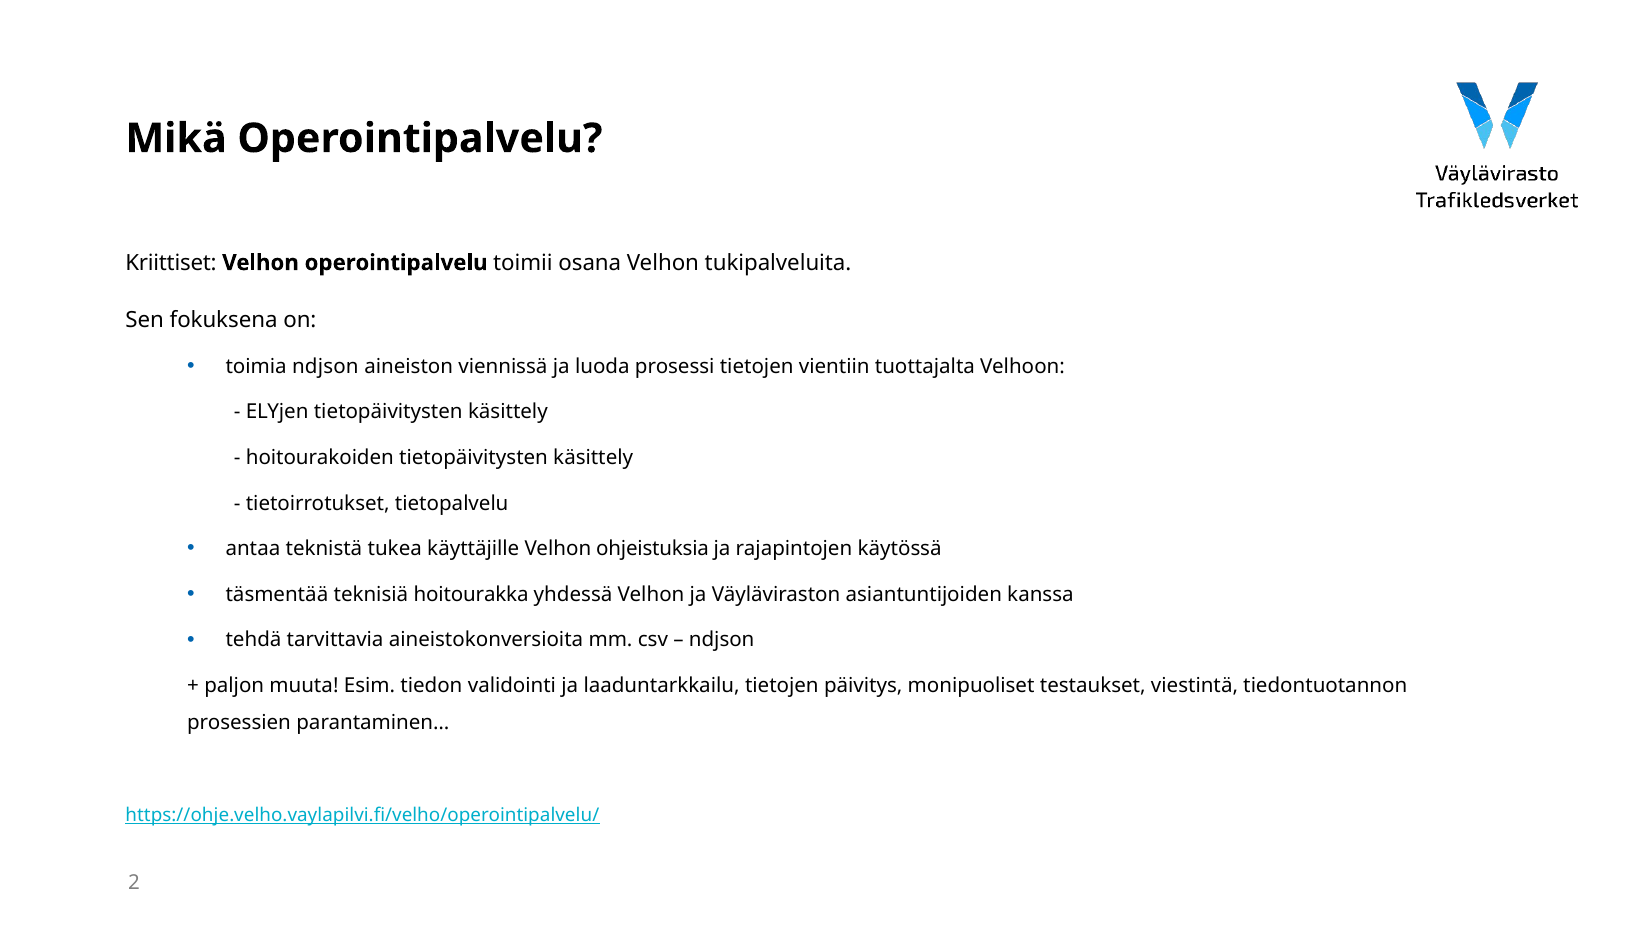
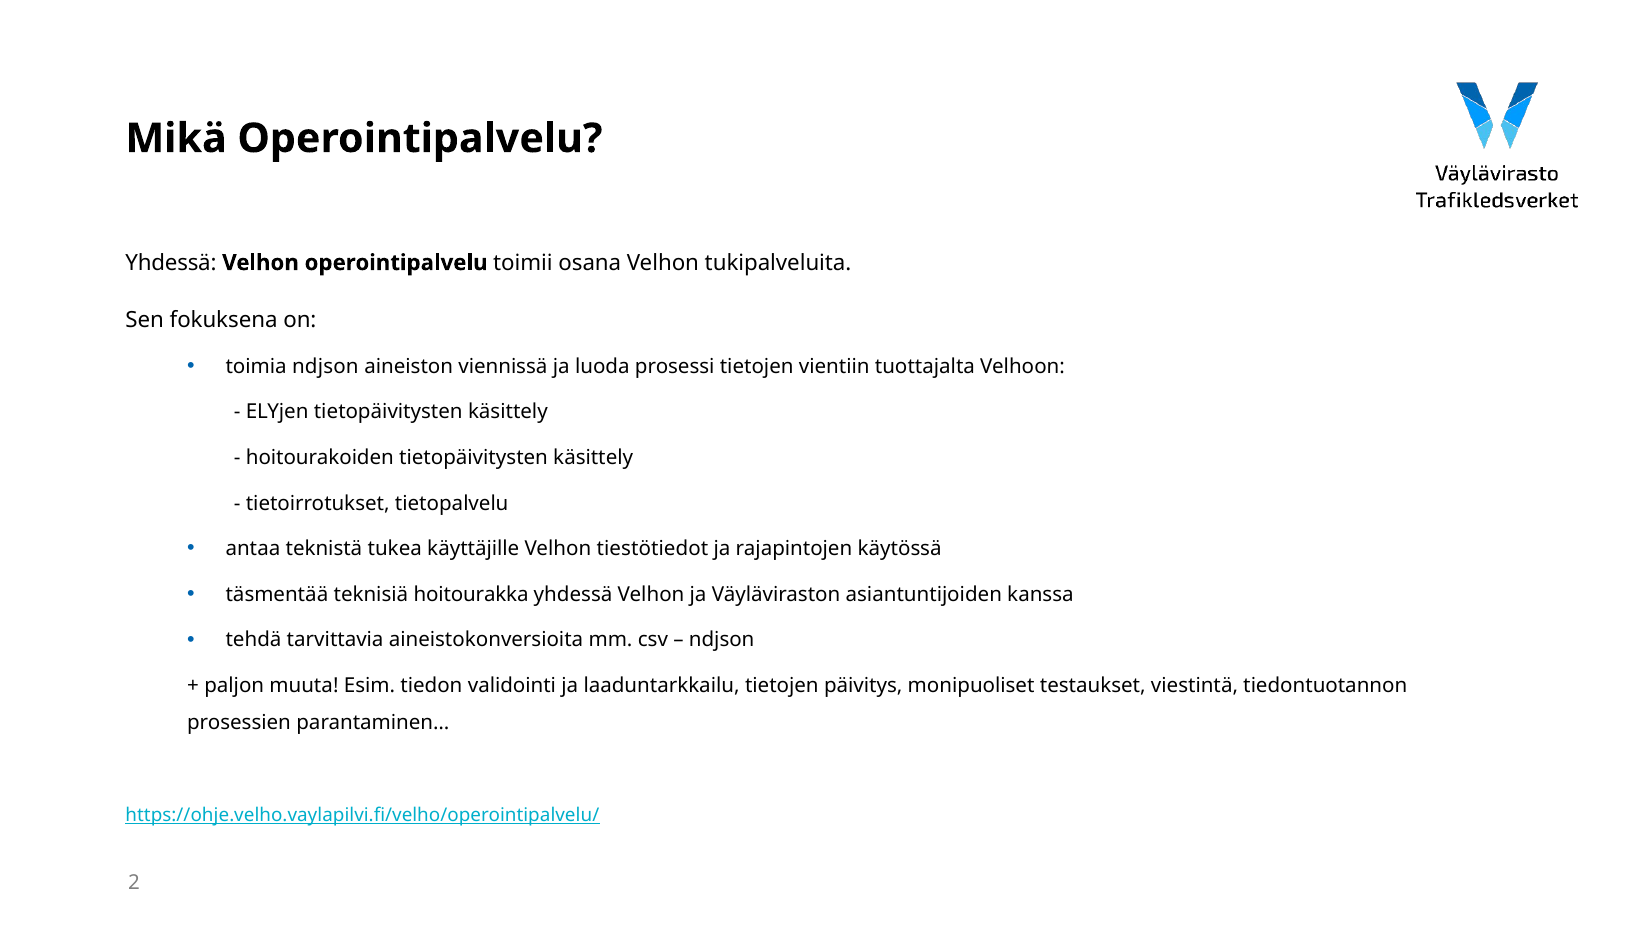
Kriittiset at (171, 263): Kriittiset -> Yhdessä
ohjeistuksia: ohjeistuksia -> tiestötiedot
